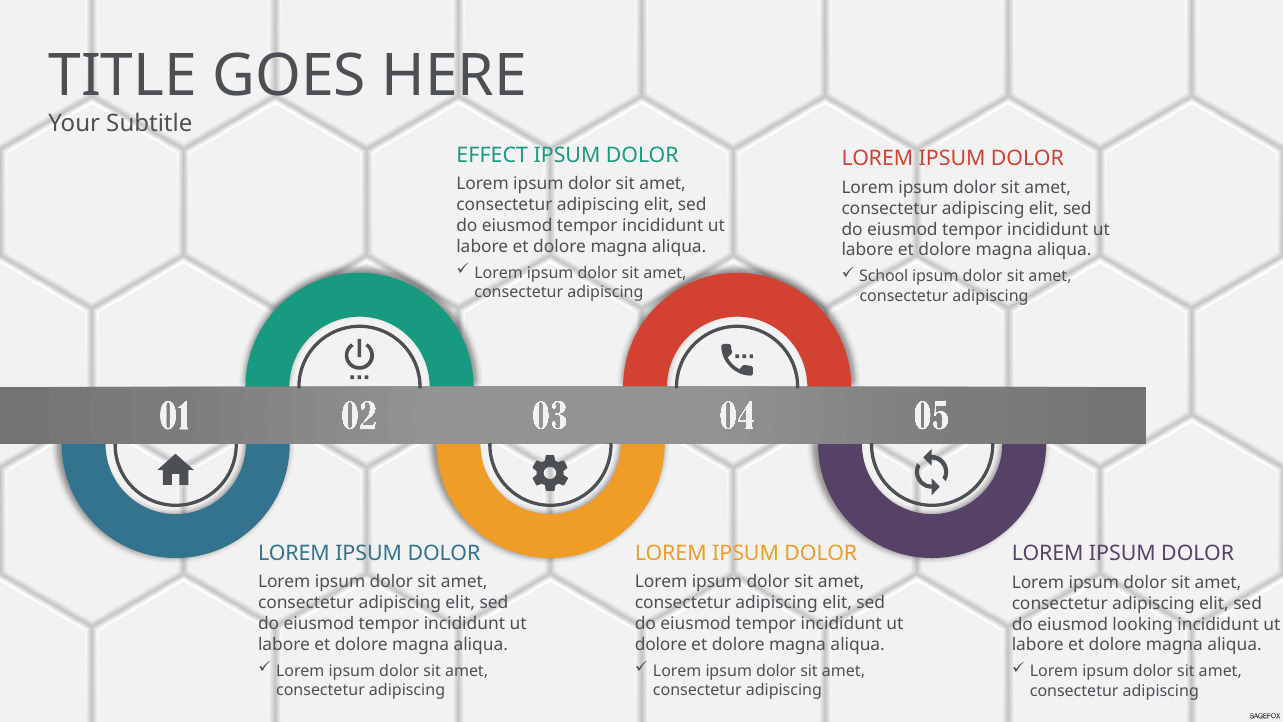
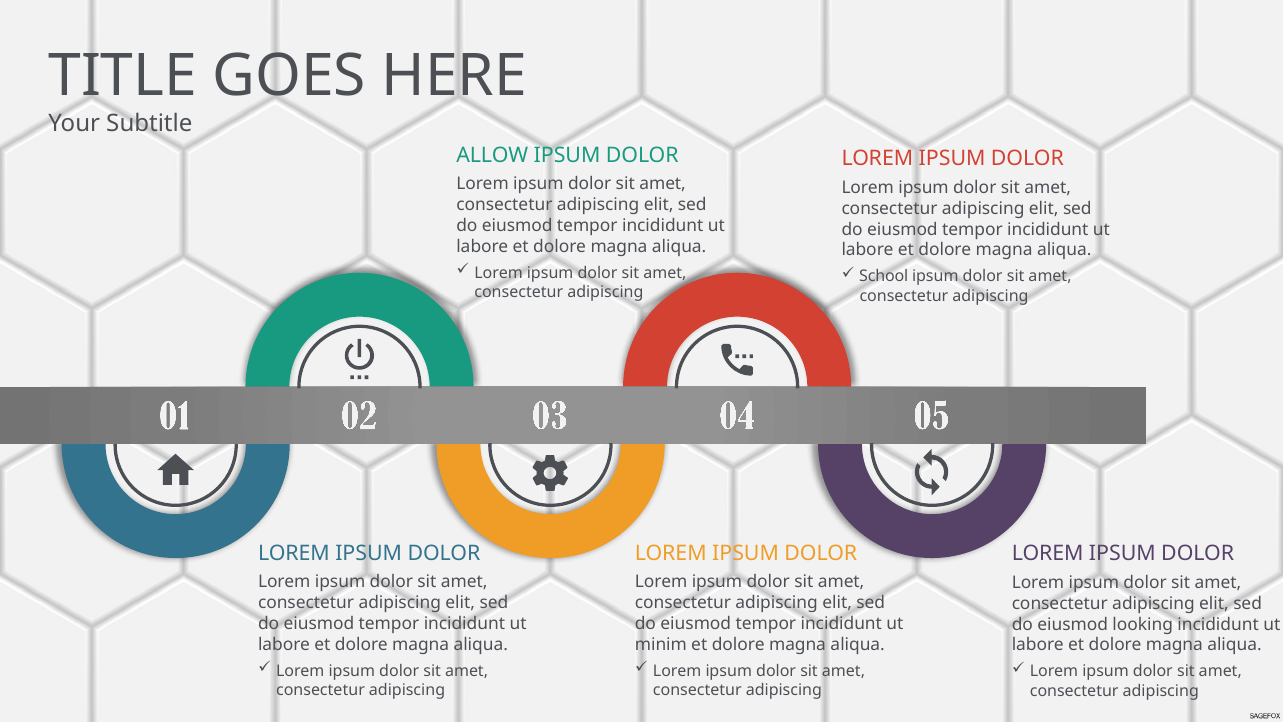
EFFECT: EFFECT -> ALLOW
dolore at (661, 644): dolore -> minim
